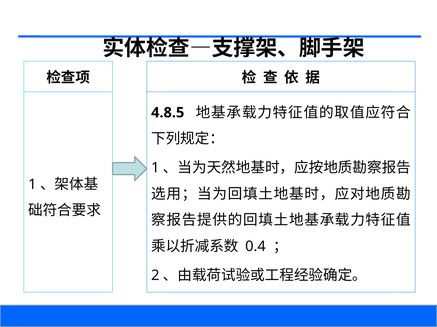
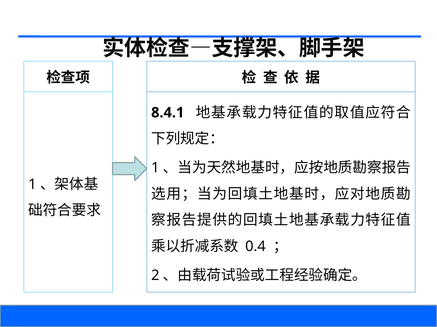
4.8.5: 4.8.5 -> 8.4.1
